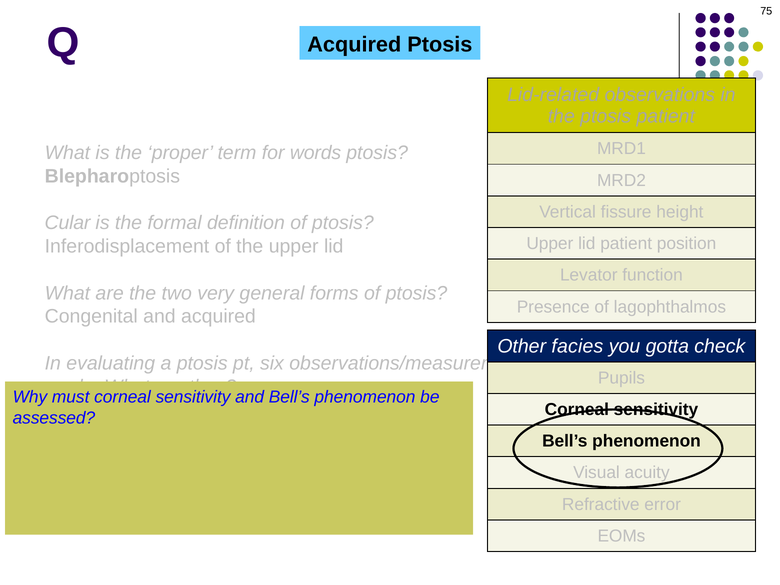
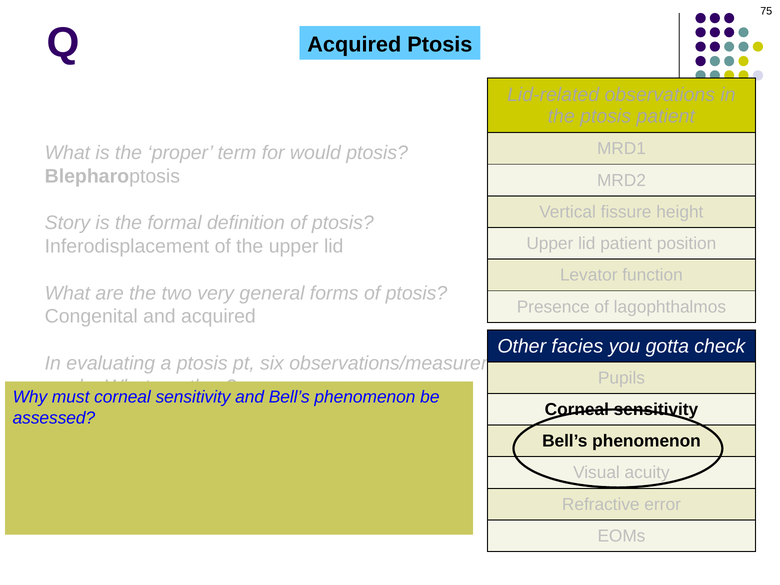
words: words -> would
Cular: Cular -> Story
